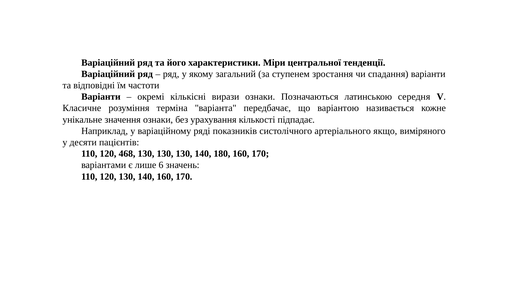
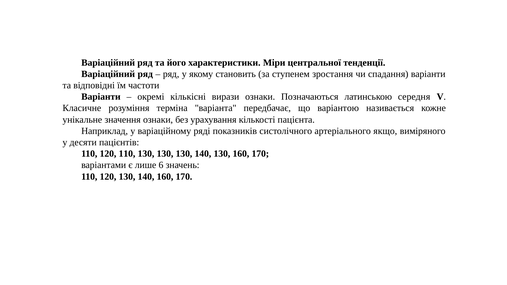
загальний: загальний -> становить
підпадає: підпадає -> пацієнта
120 468: 468 -> 110
140 180: 180 -> 130
